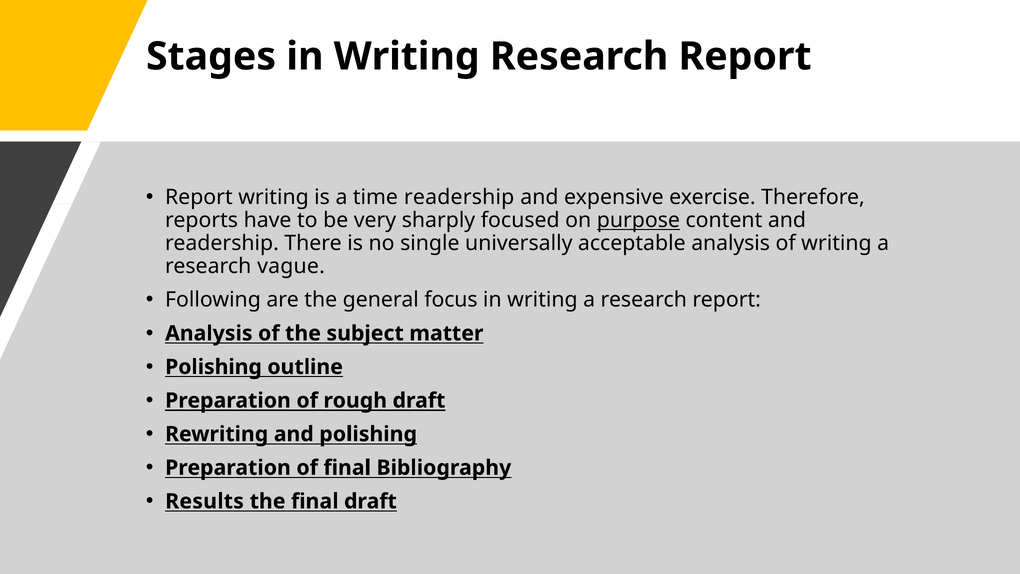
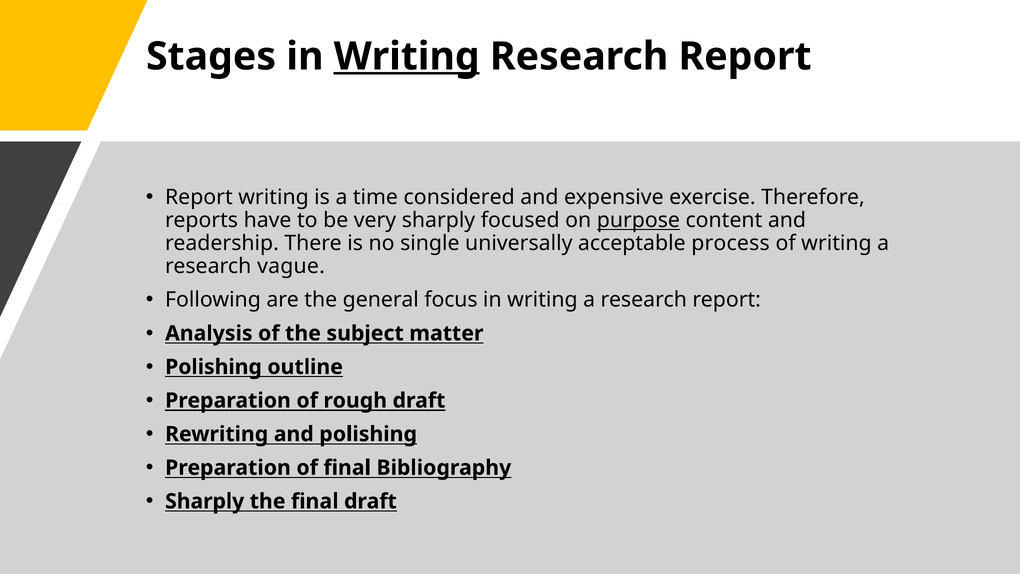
Writing at (407, 56) underline: none -> present
time readership: readership -> considered
acceptable analysis: analysis -> process
Results at (205, 501): Results -> Sharply
